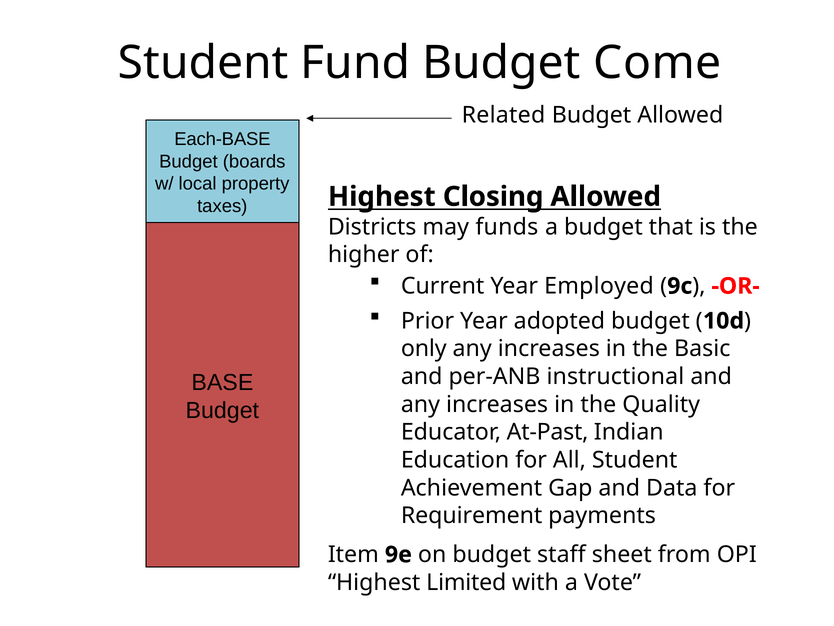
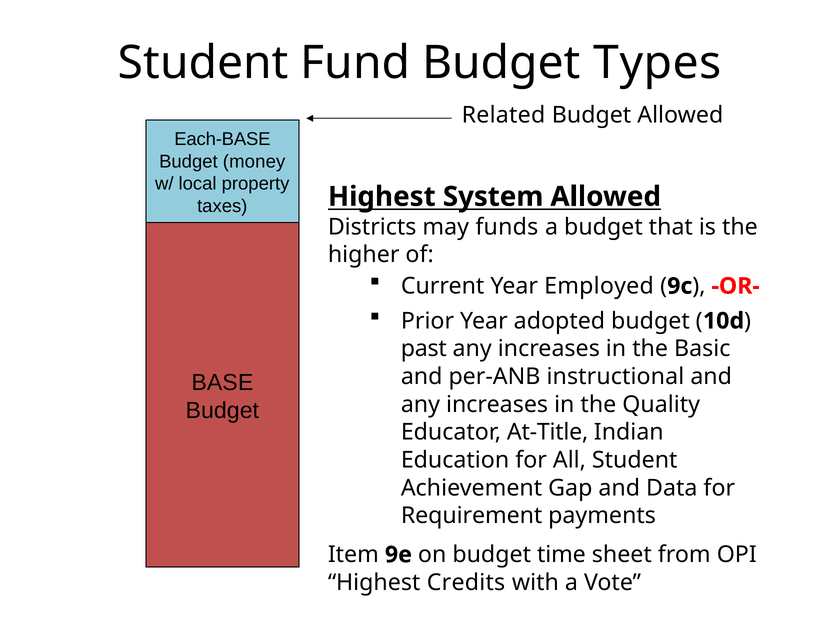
Come: Come -> Types
boards: boards -> money
Closing: Closing -> System
only: only -> past
At-Past: At-Past -> At-Title
staff: staff -> time
Limited: Limited -> Credits
